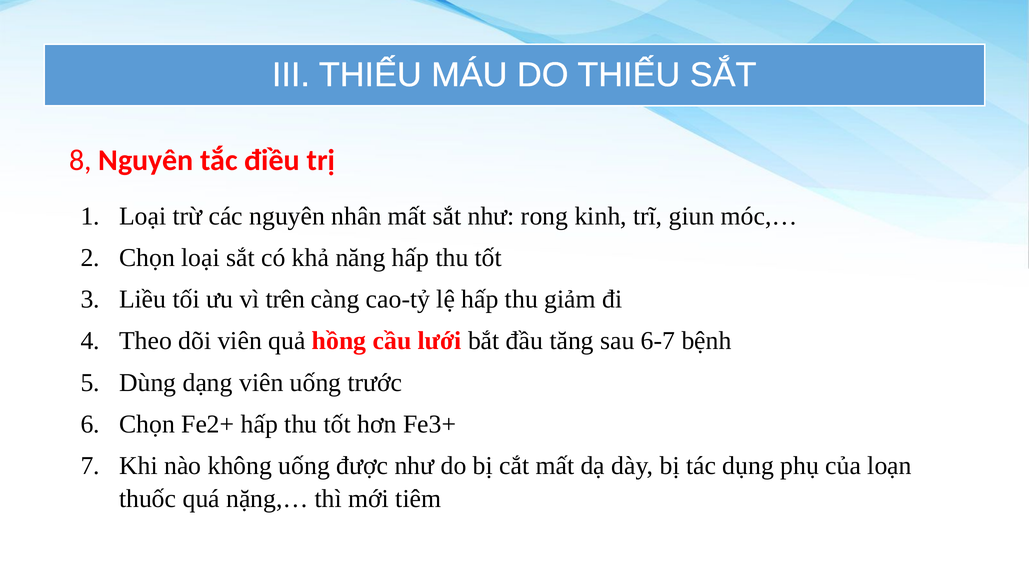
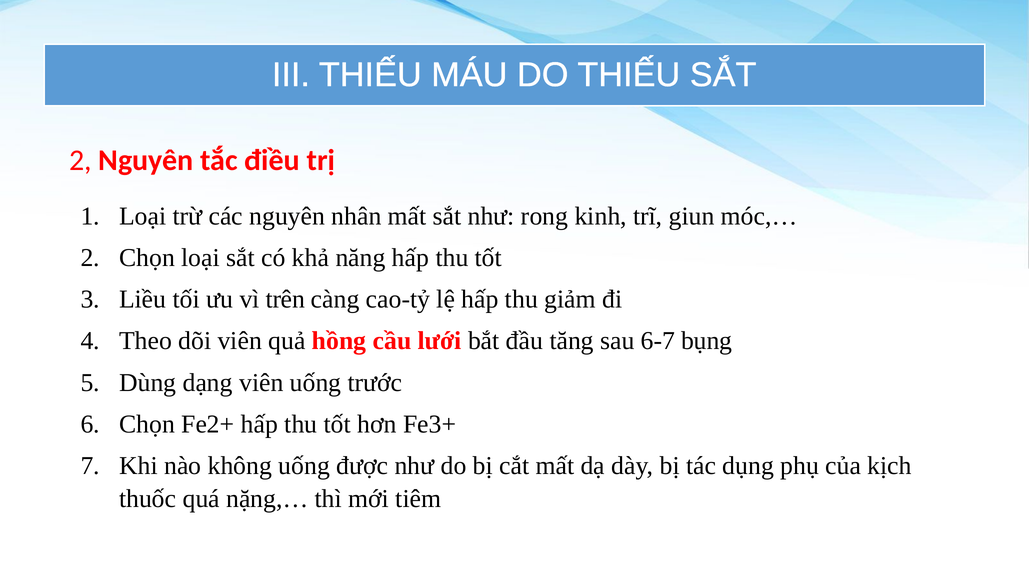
8 at (80, 160): 8 -> 2
bệnh: bệnh -> bụng
loạn: loạn -> kịch
